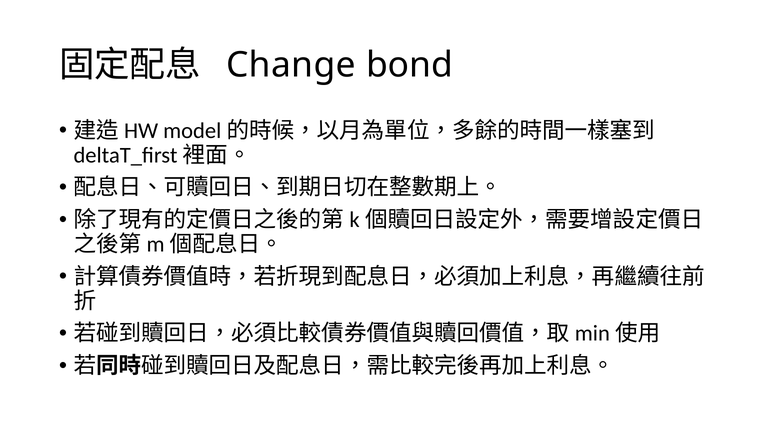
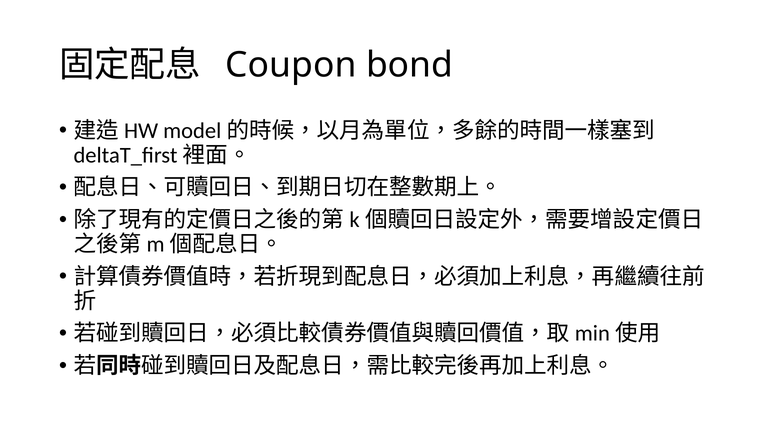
Change: Change -> Coupon
